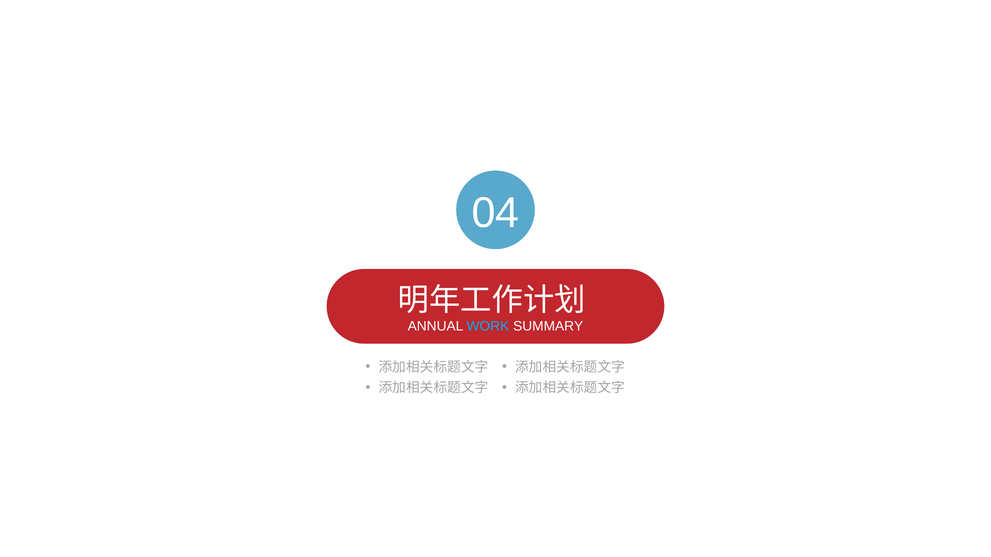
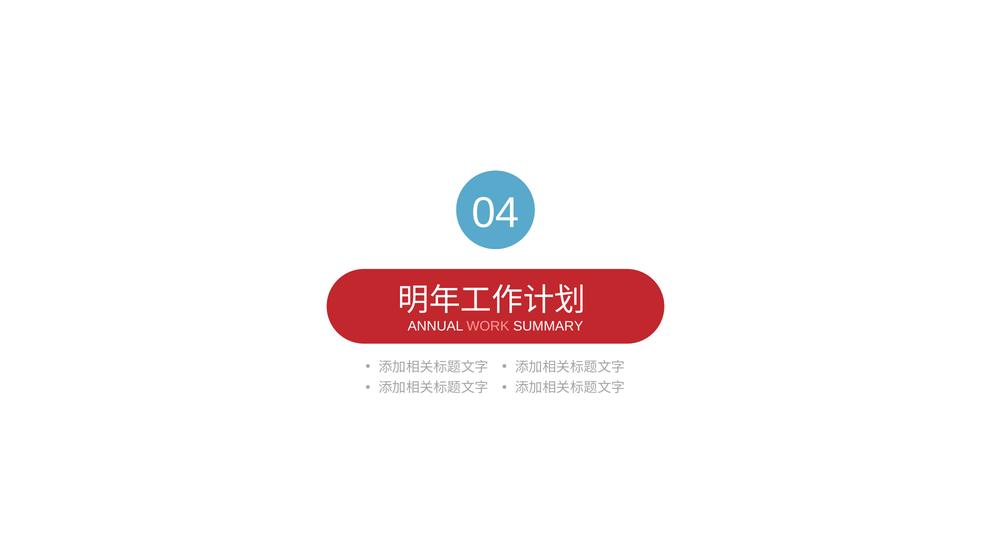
WORK colour: light blue -> pink
